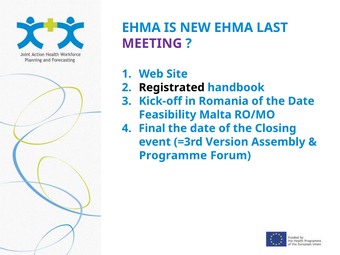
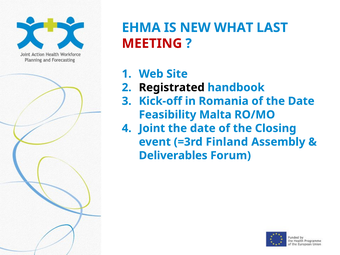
NEW EHMA: EHMA -> WHAT
MEETING colour: purple -> red
Final: Final -> Joint
Version: Version -> Finland
Programme: Programme -> Deliverables
